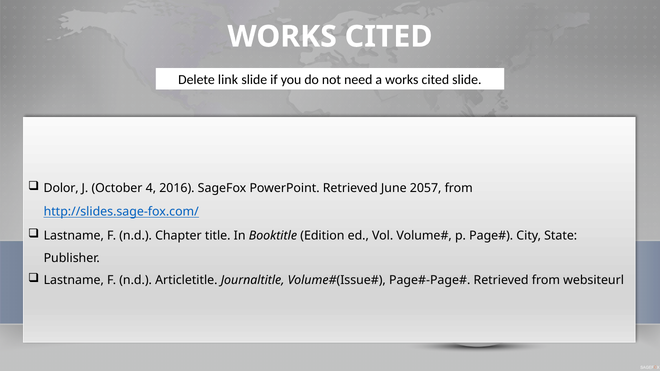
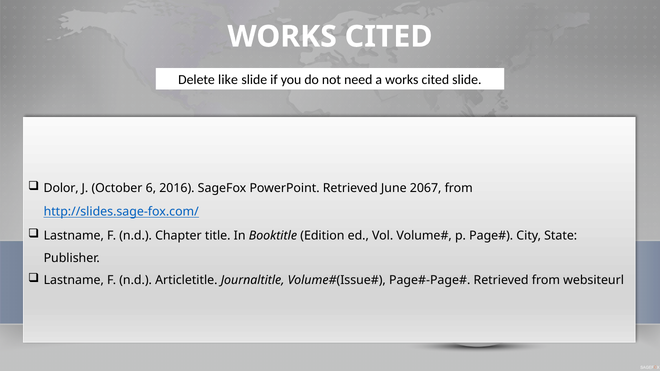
link: link -> like
4: 4 -> 6
2057: 2057 -> 2067
